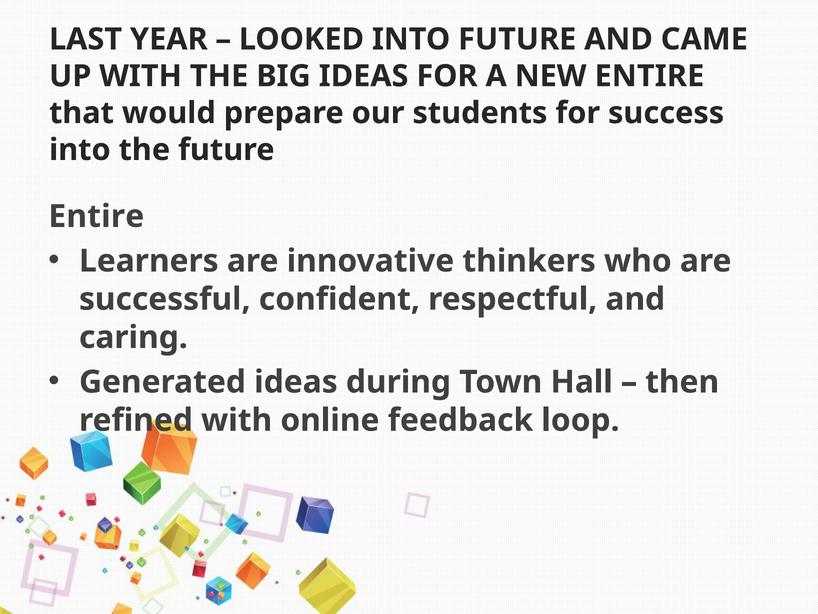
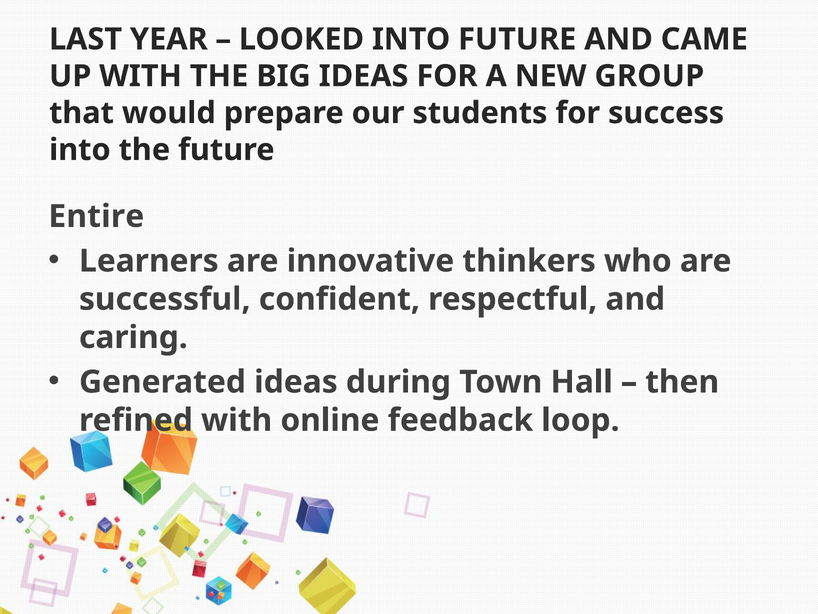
NEW ENTIRE: ENTIRE -> GROUP
